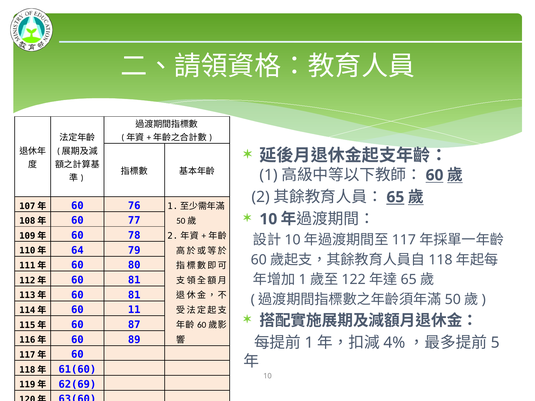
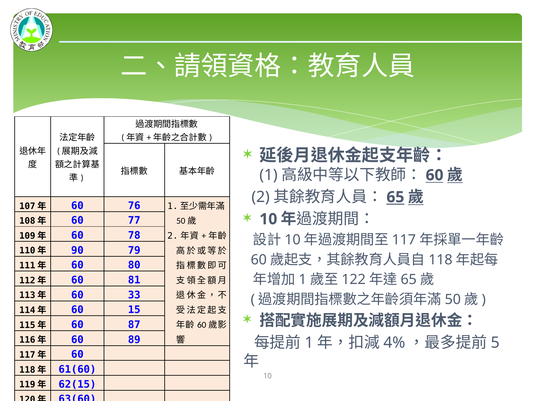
64: 64 -> 90
81 at (134, 295): 81 -> 33
11: 11 -> 15
62(69: 62(69 -> 62(15
